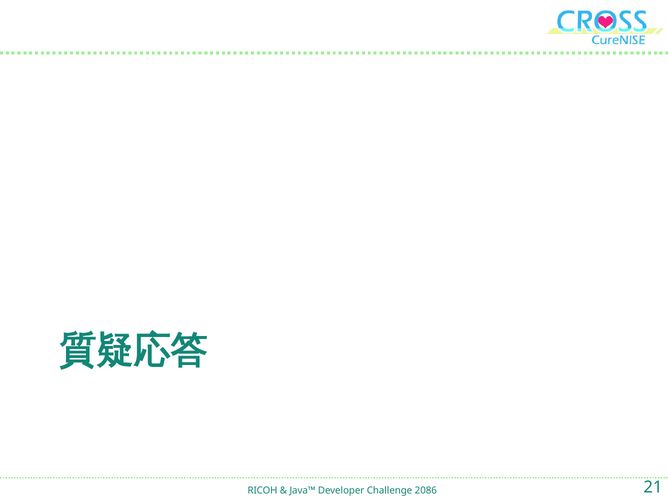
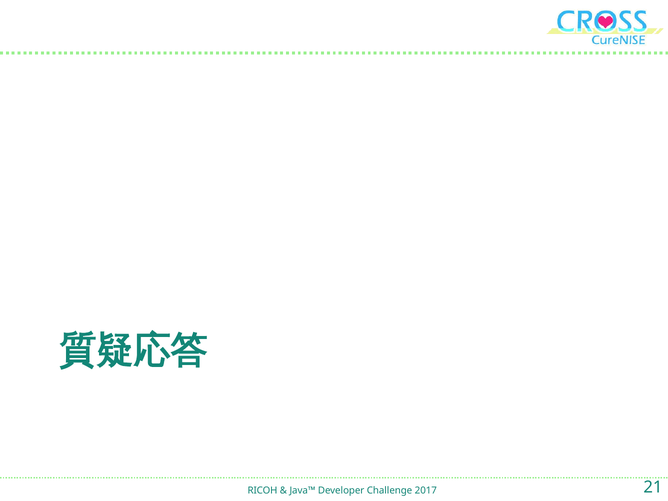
2086: 2086 -> 2017
